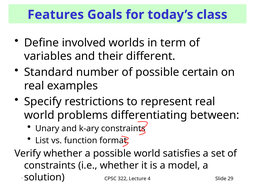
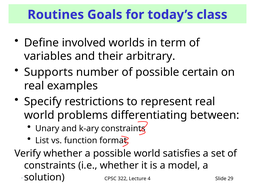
Features: Features -> Routines
different: different -> arbitrary
Standard: Standard -> Supports
